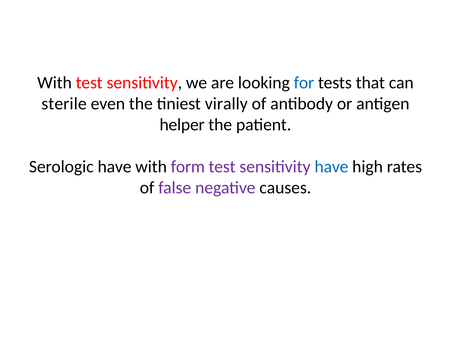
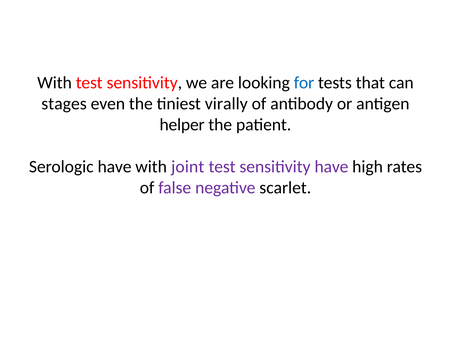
sterile: sterile -> stages
form: form -> joint
have at (332, 167) colour: blue -> purple
causes: causes -> scarlet
